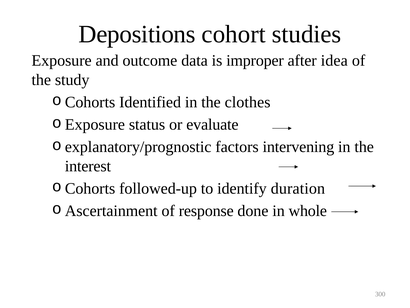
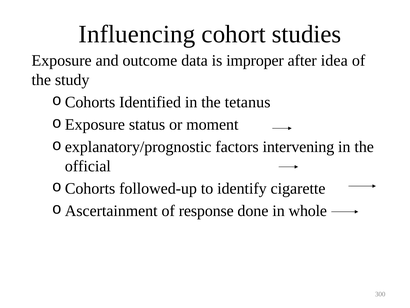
Depositions: Depositions -> Influencing
clothes: clothes -> tetanus
evaluate: evaluate -> moment
interest: interest -> official
duration: duration -> cigarette
